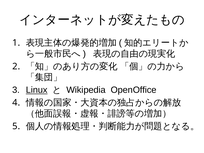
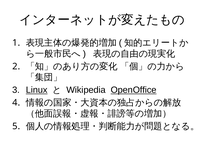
OpenOffice underline: none -> present
